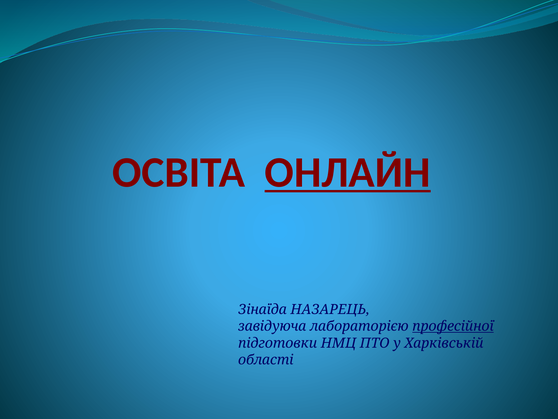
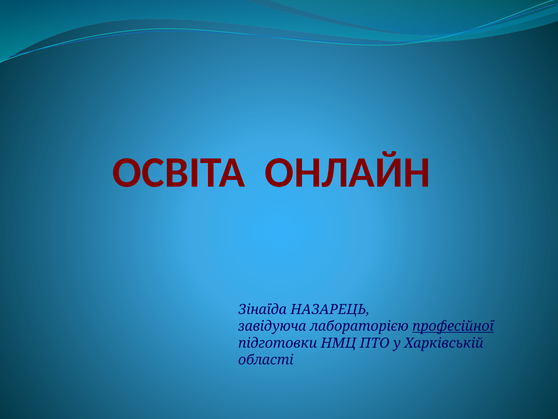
ОНЛАЙН underline: present -> none
